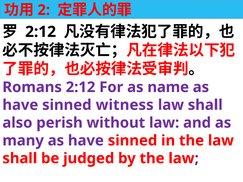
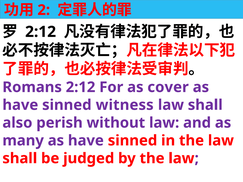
name: name -> cover
